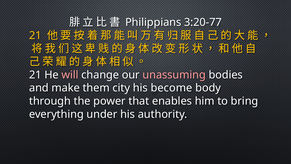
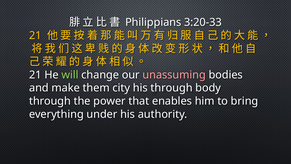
3:20-77: 3:20-77 -> 3:20-33
will colour: pink -> light green
his become: become -> through
